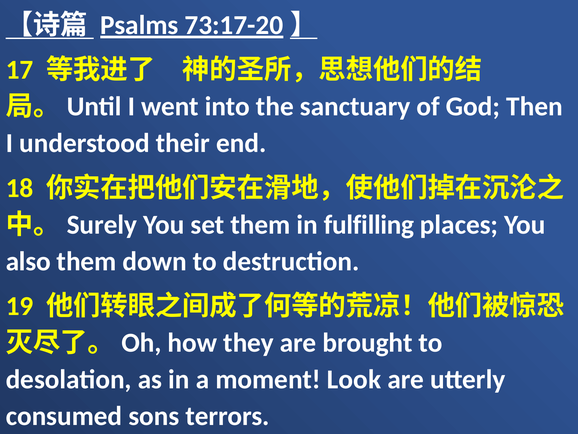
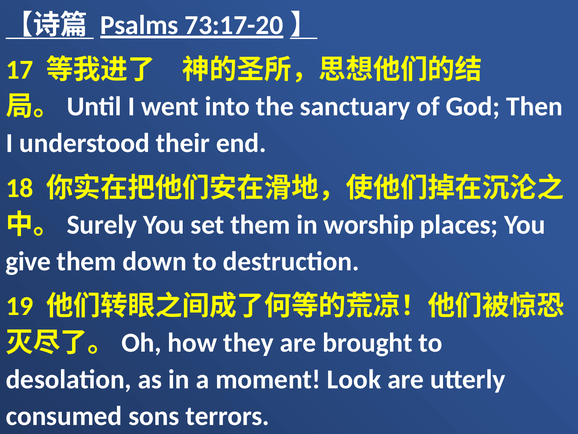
fulfilling: fulfilling -> worship
also: also -> give
